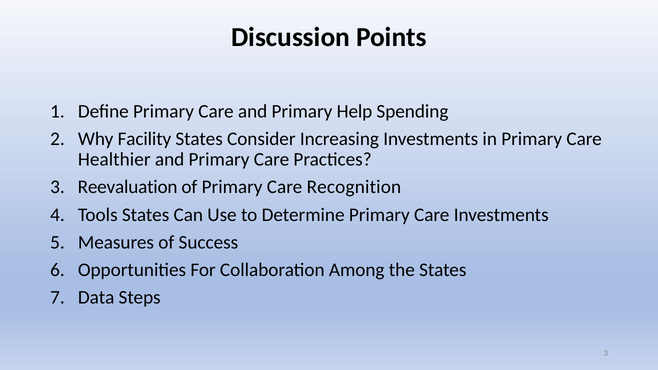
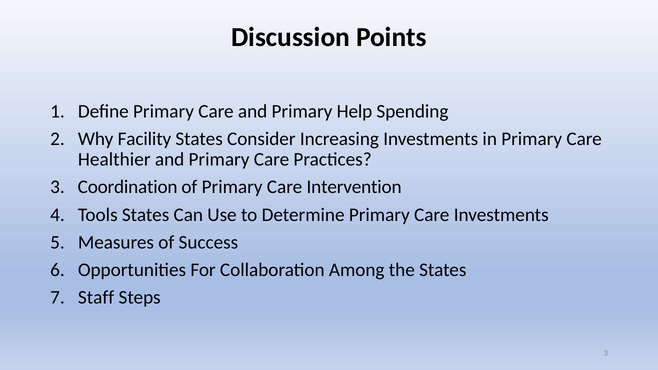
Reevaluation: Reevaluation -> Coordination
Recognition: Recognition -> Intervention
Data: Data -> Staff
